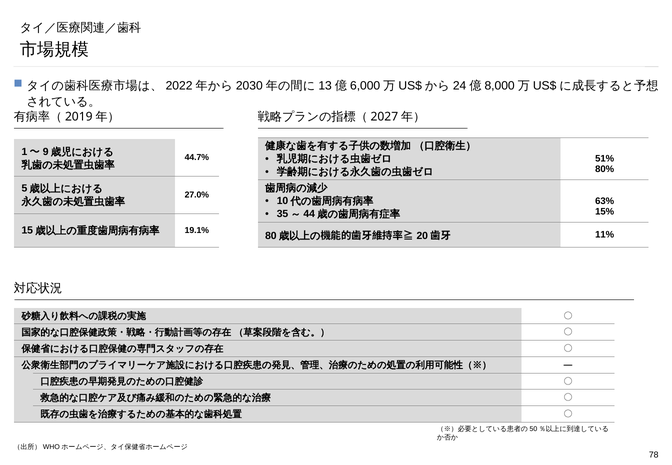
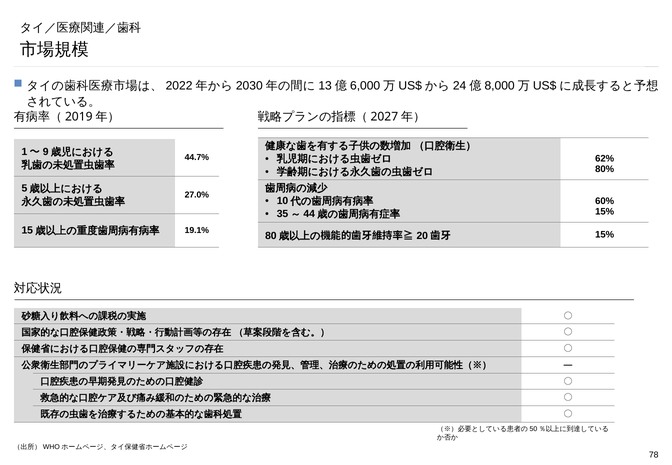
51%: 51% -> 62%
63%: 63% -> 60%
11% at (605, 235): 11% -> 15%
